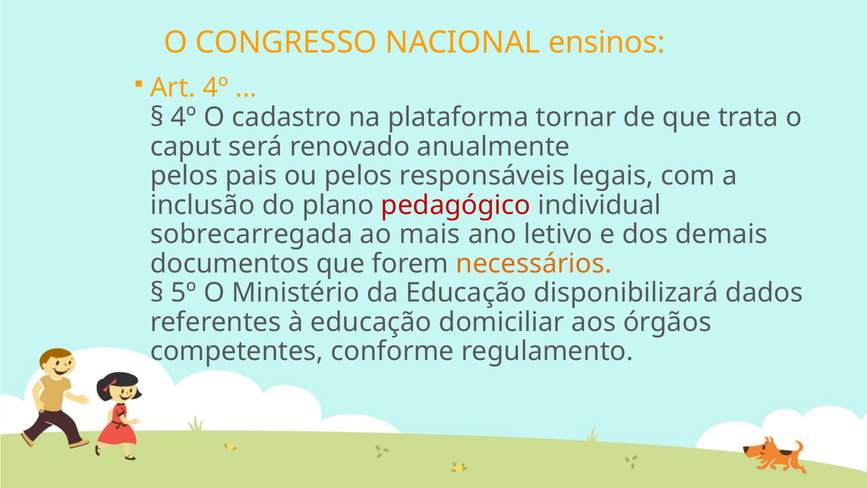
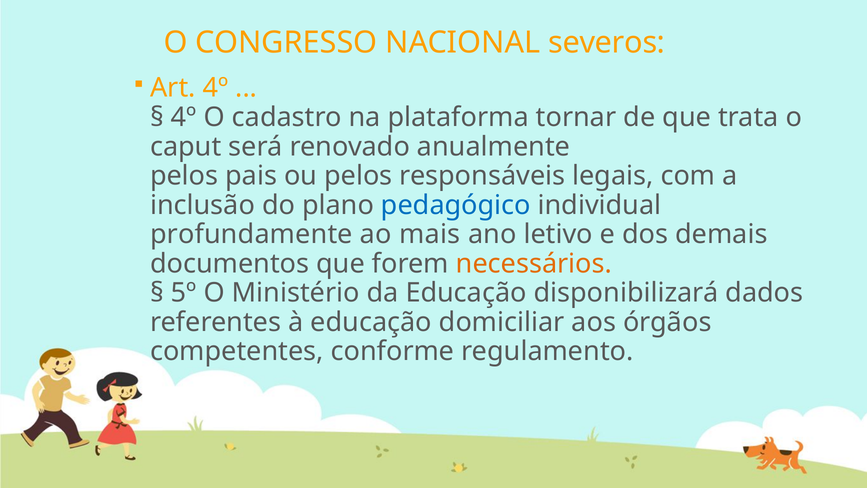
ensinos: ensinos -> severos
pedagógico colour: red -> blue
sobrecarregada: sobrecarregada -> profundamente
